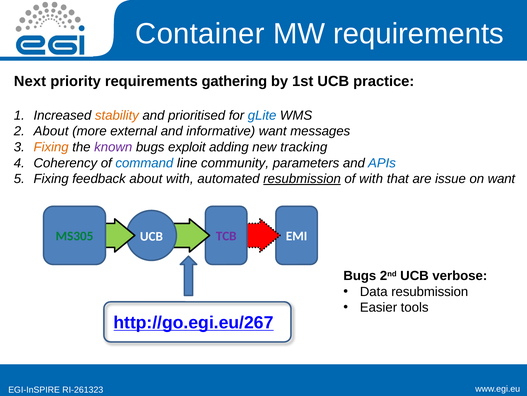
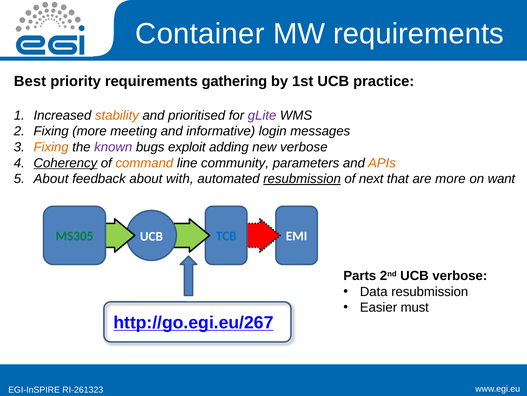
Next: Next -> Best
gLite colour: blue -> purple
About at (51, 131): About -> Fixing
external: external -> meeting
informative want: want -> login
new tracking: tracking -> verbose
Coherency underline: none -> present
command colour: blue -> orange
APIs colour: blue -> orange
Fixing at (51, 178): Fixing -> About
of with: with -> next
are issue: issue -> more
TCB colour: purple -> blue
Bugs at (360, 275): Bugs -> Parts
tools: tools -> must
